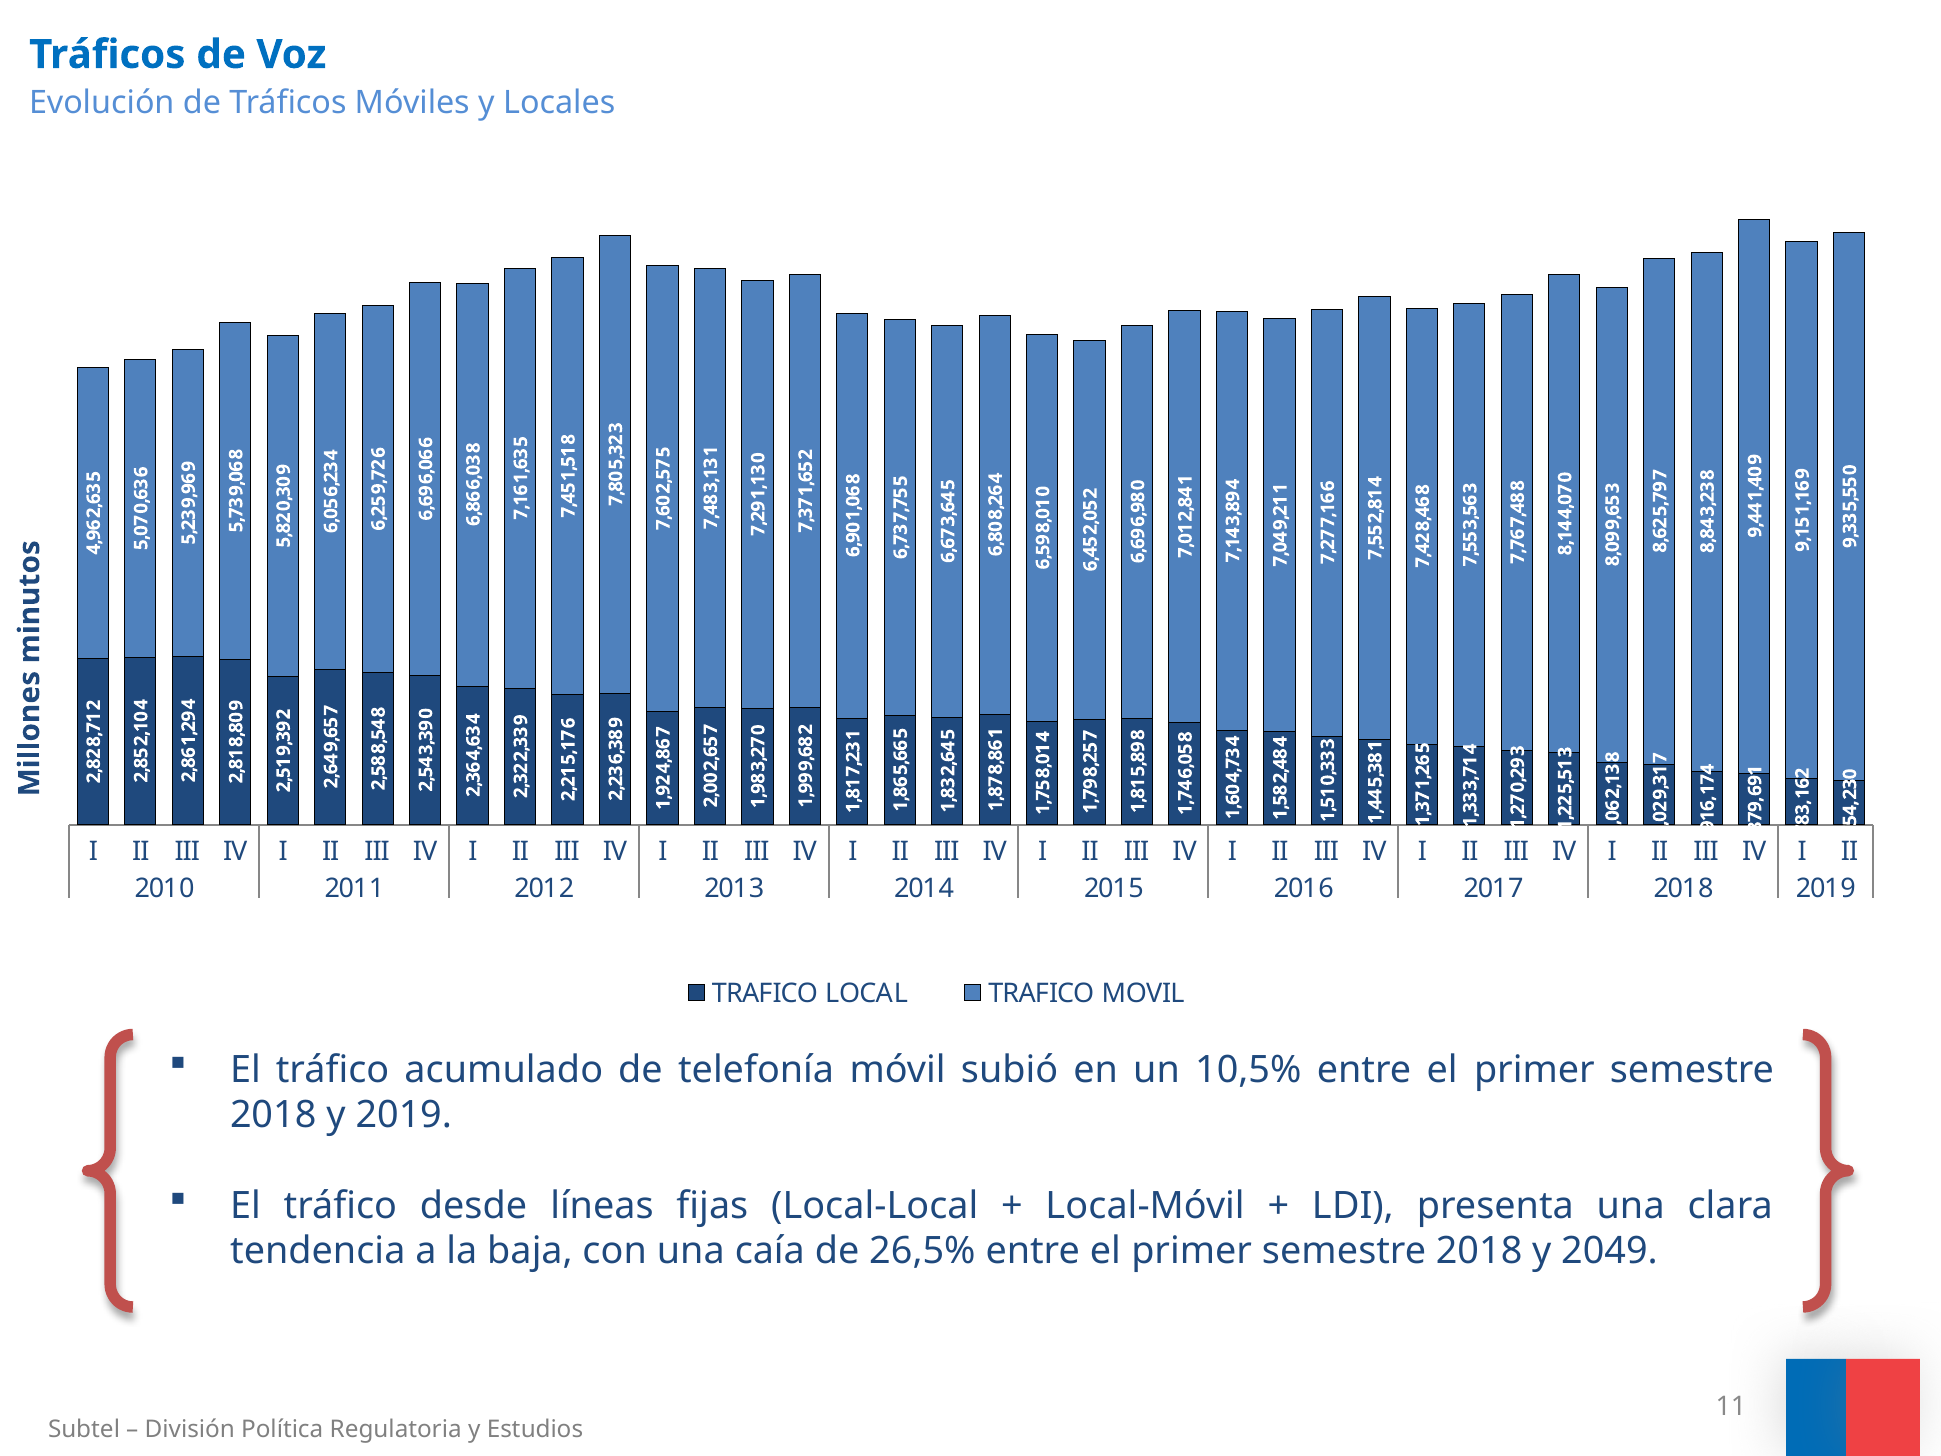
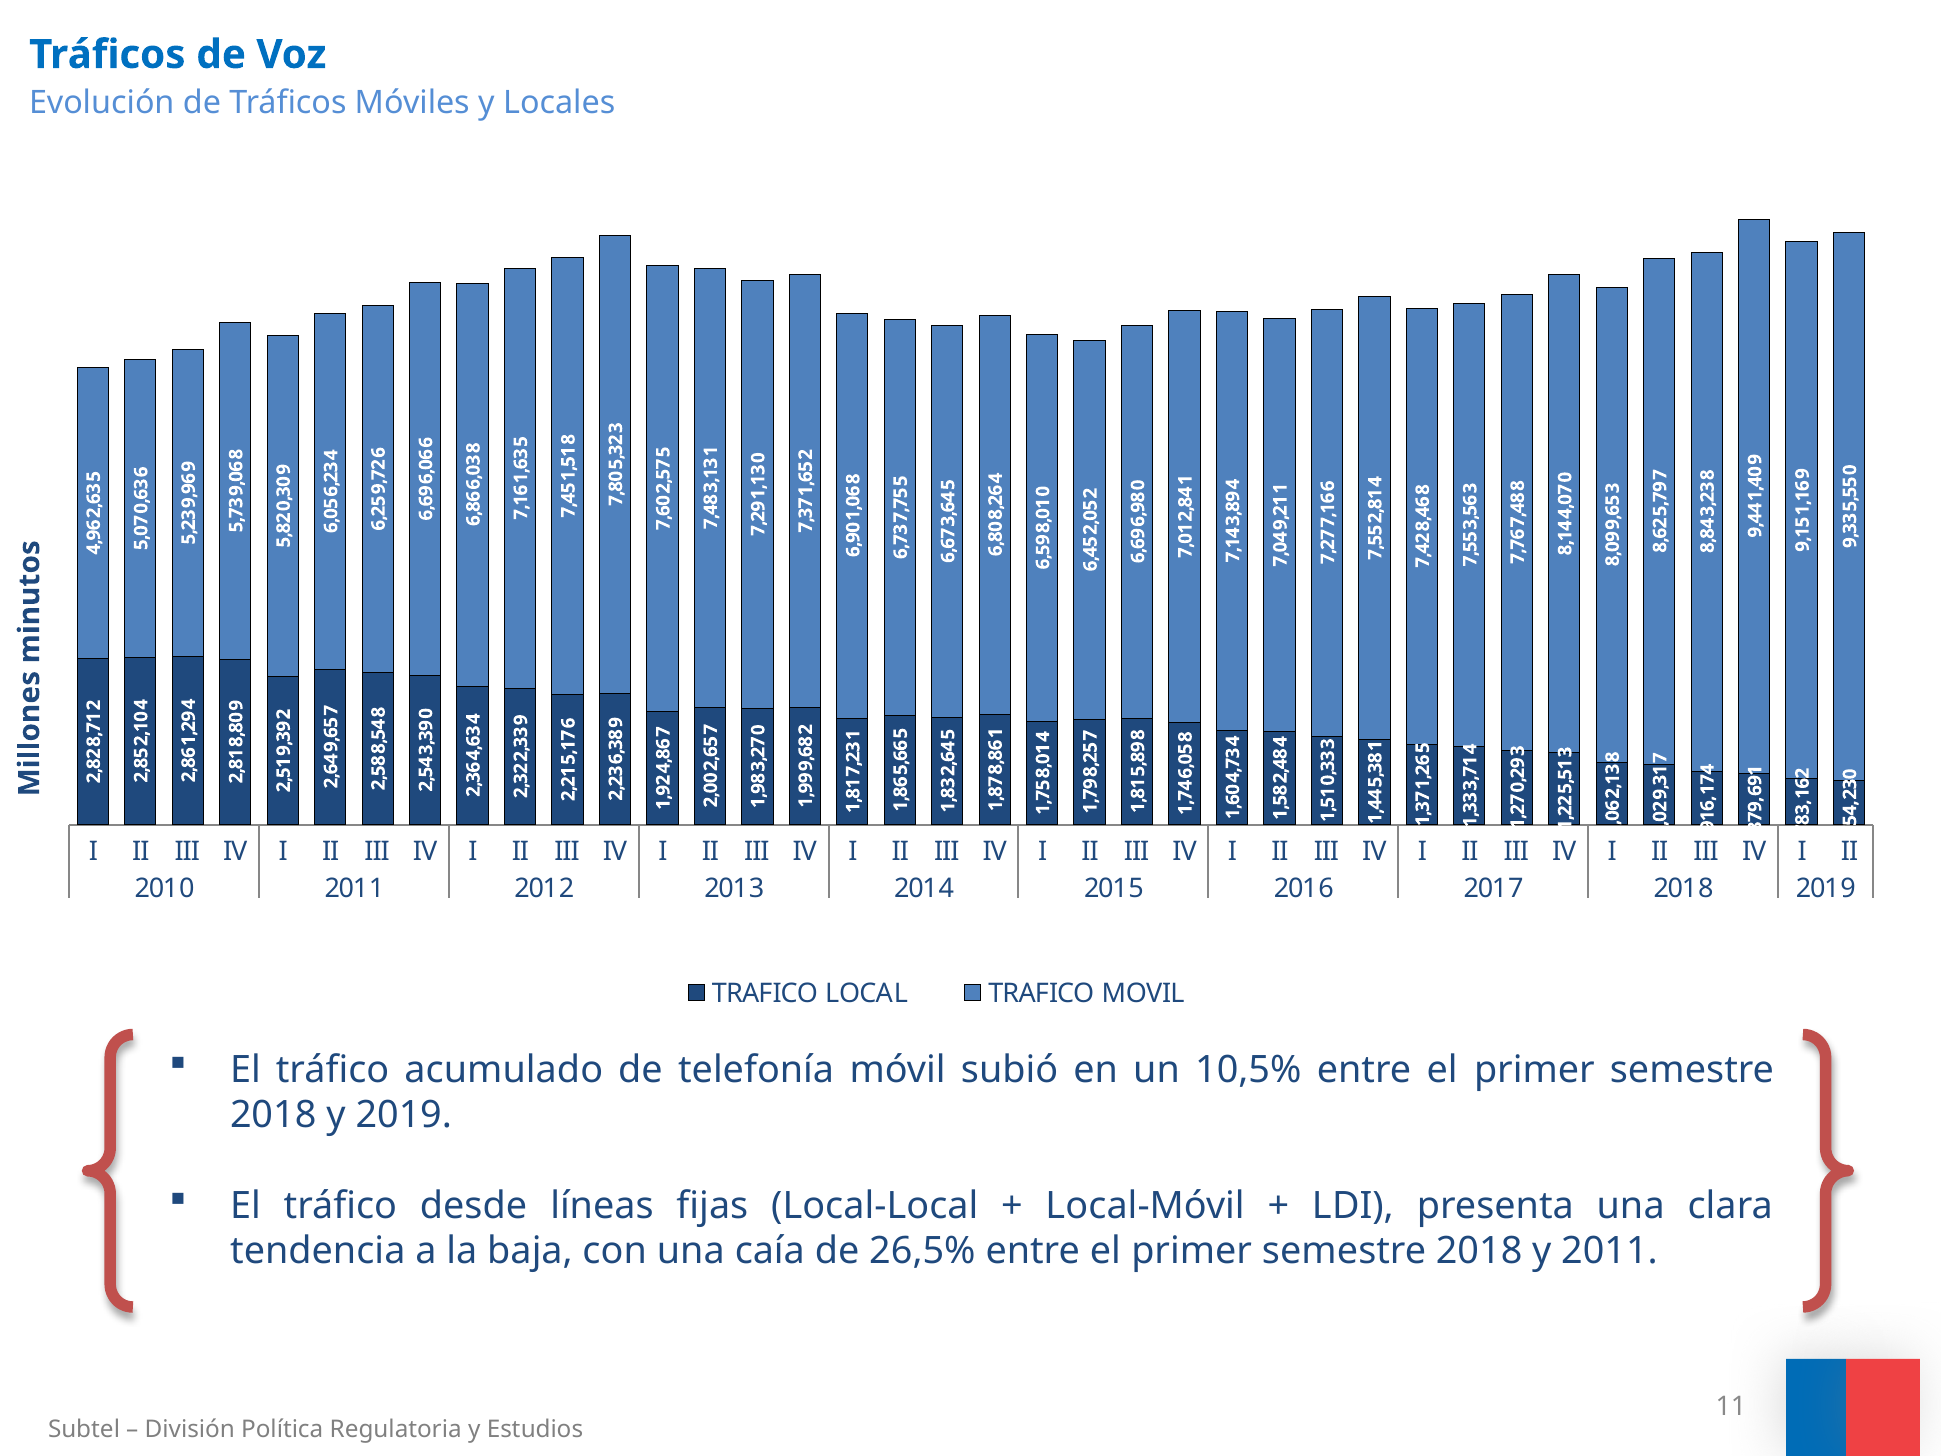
y 2049: 2049 -> 2011
